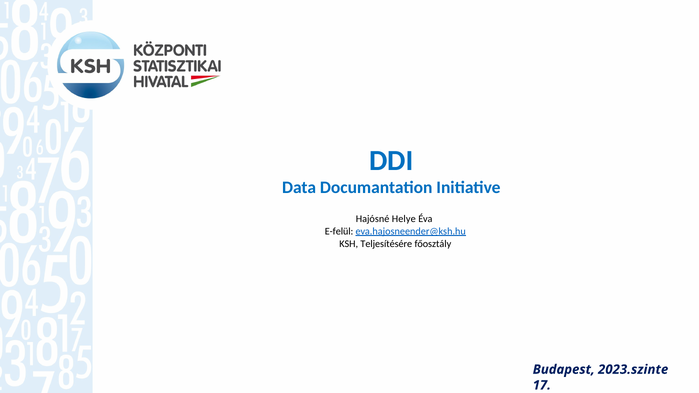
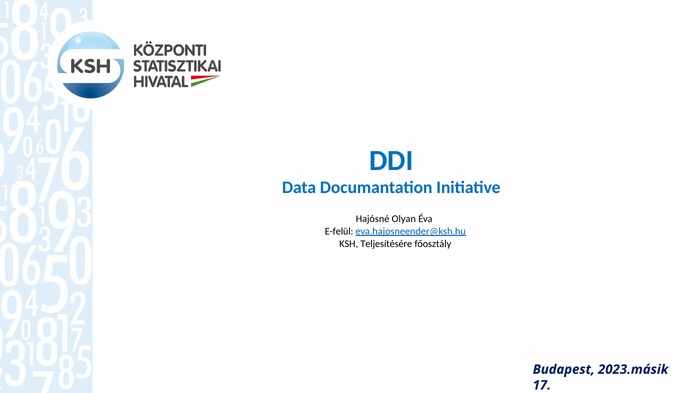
Helye: Helye -> Olyan
2023.szinte: 2023.szinte -> 2023.másik
